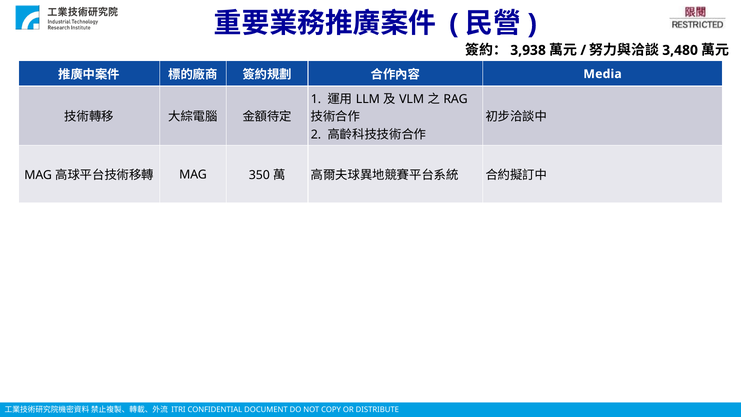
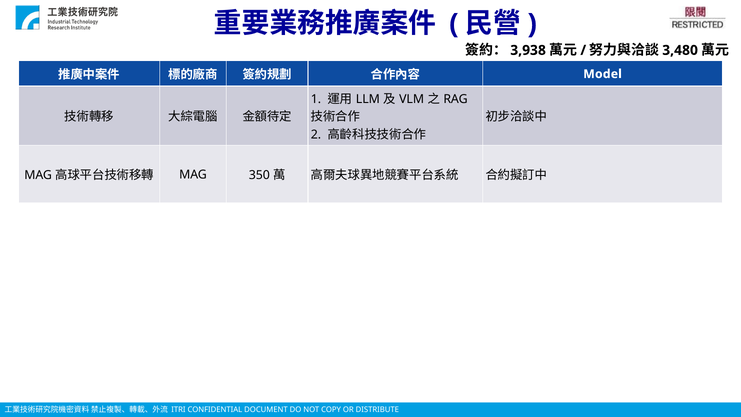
Media: Media -> Model
